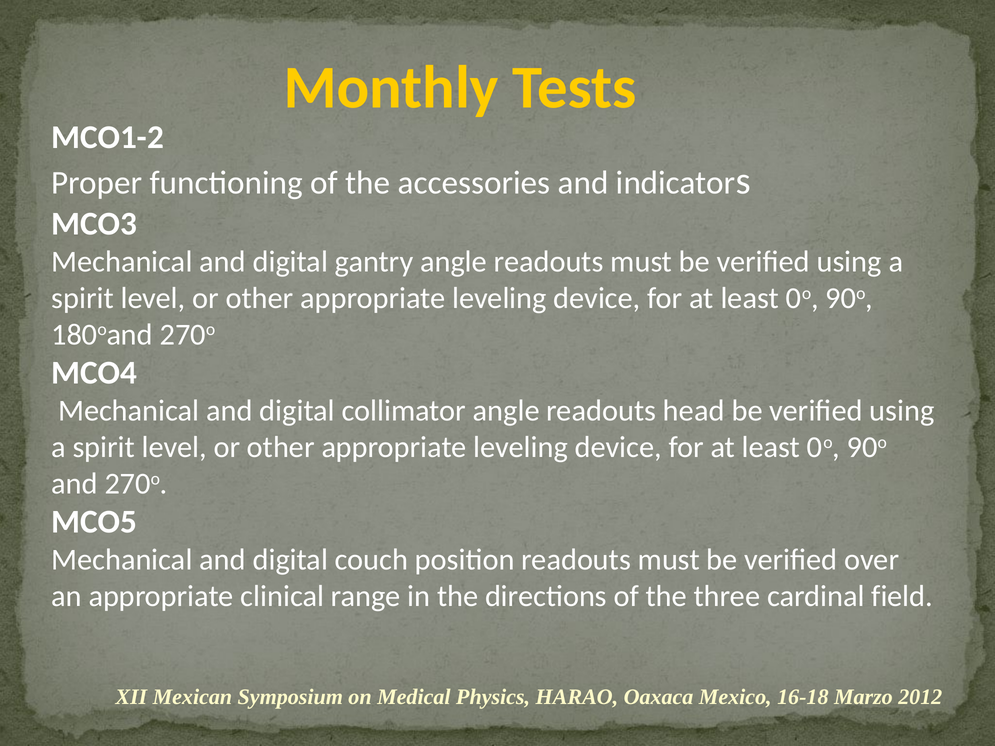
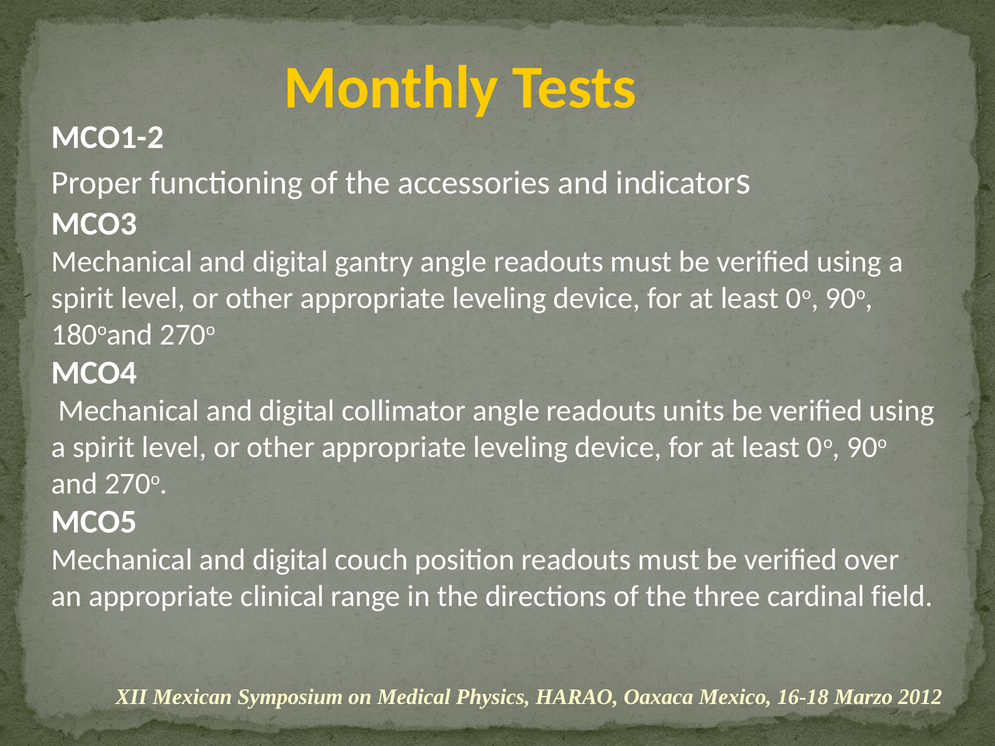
head: head -> units
